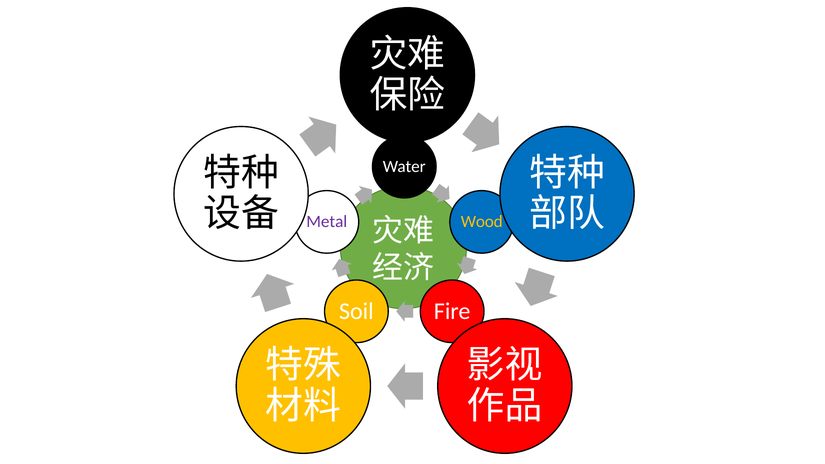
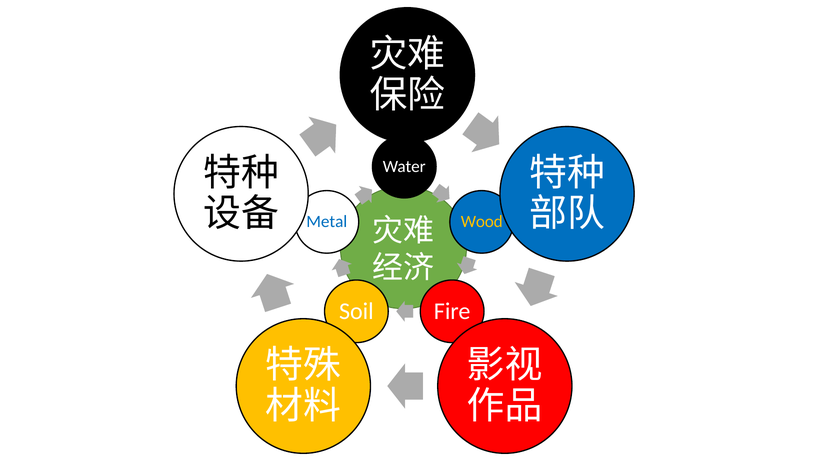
Metal colour: purple -> blue
